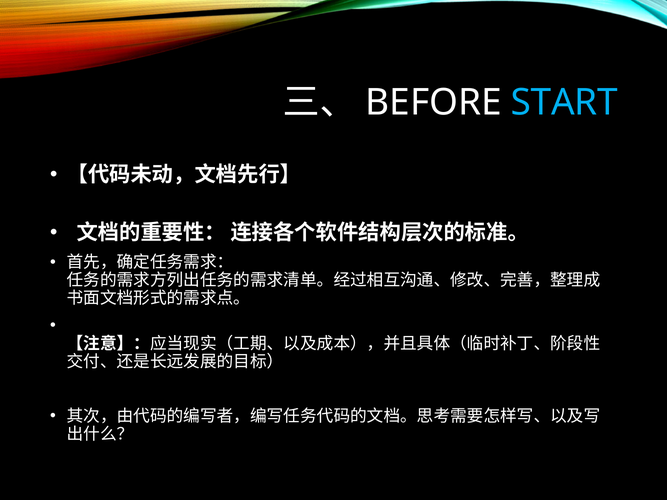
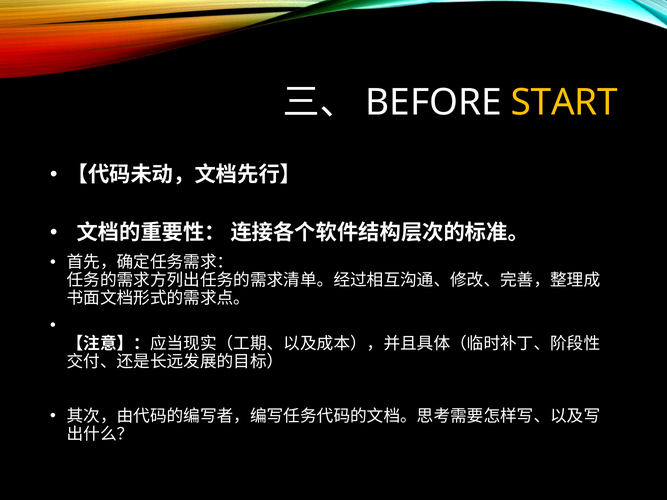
START colour: light blue -> yellow
